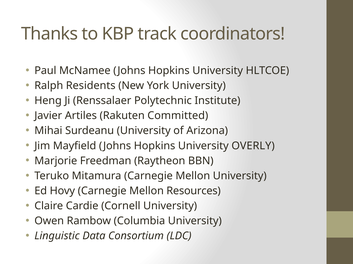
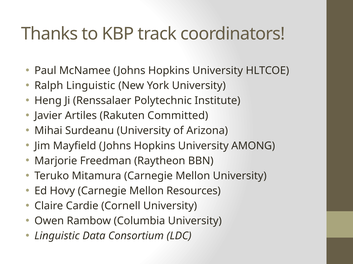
Ralph Residents: Residents -> Linguistic
OVERLY: OVERLY -> AMONG
